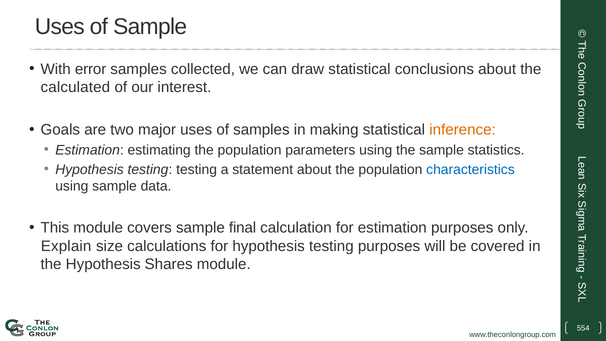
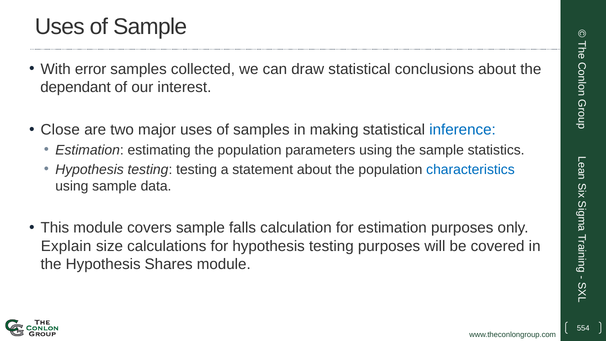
calculated: calculated -> dependant
Goals: Goals -> Close
inference colour: orange -> blue
final: final -> falls
